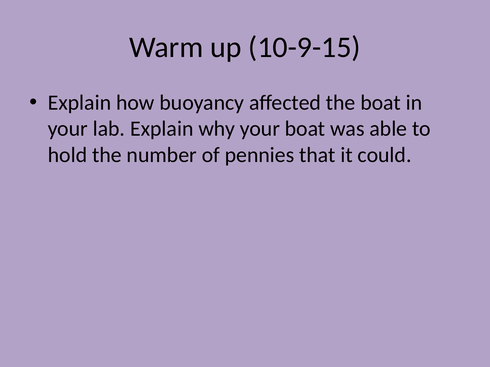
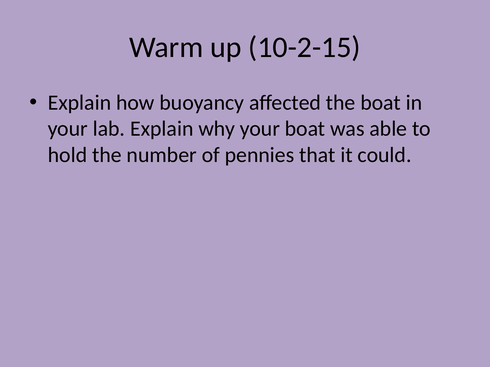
10-9-15: 10-9-15 -> 10-2-15
